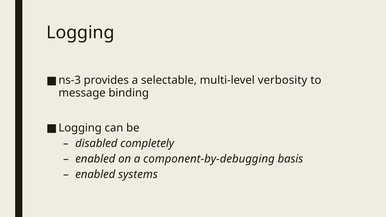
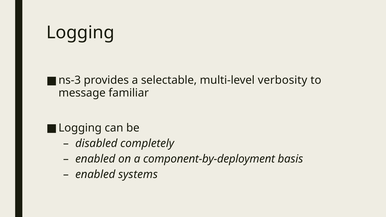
binding: binding -> familiar
component-by-debugging: component-by-debugging -> component-by-deployment
